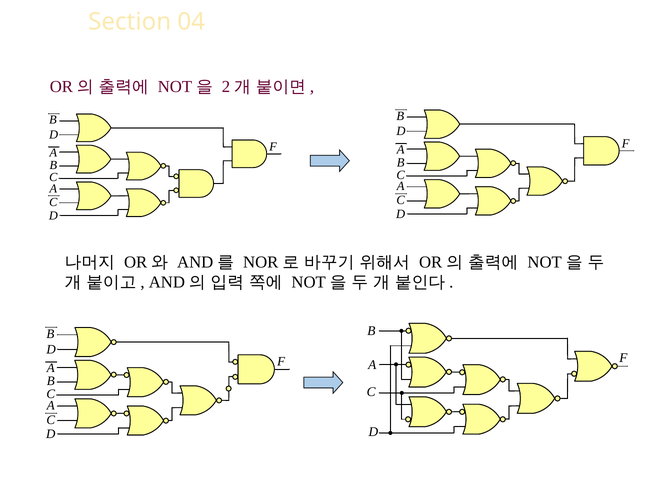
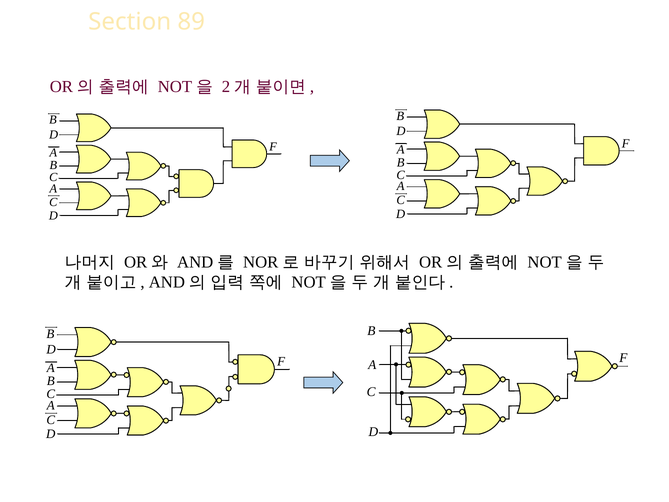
04: 04 -> 89
